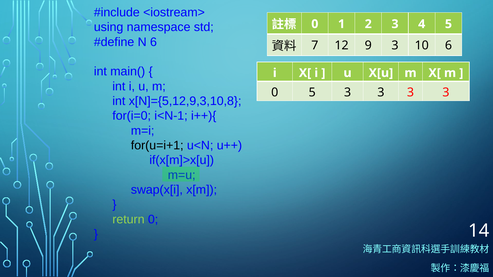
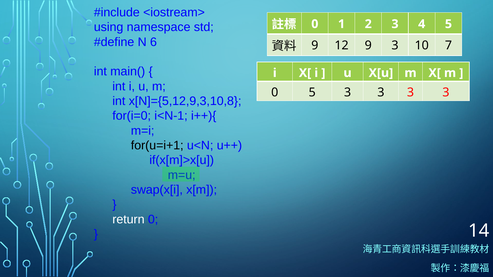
7 at (315, 46): 7 -> 9
10 6: 6 -> 7
return colour: light green -> white
